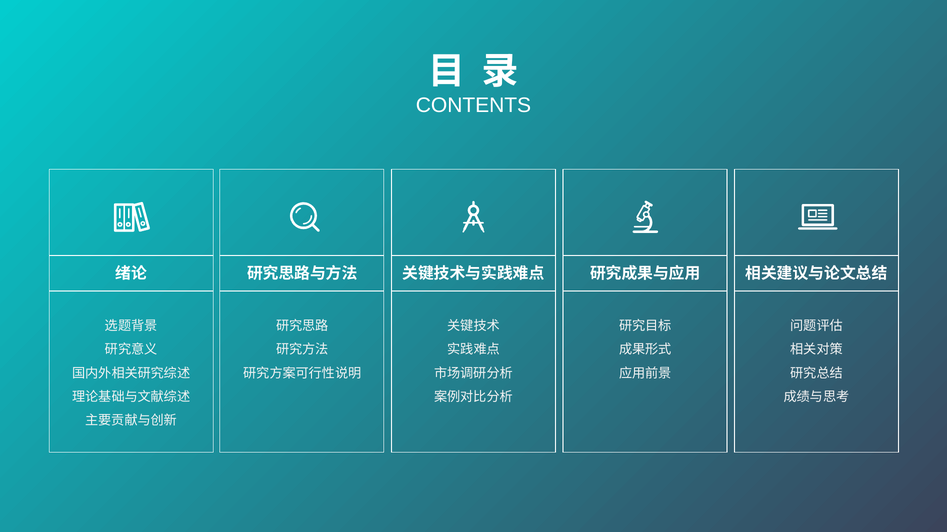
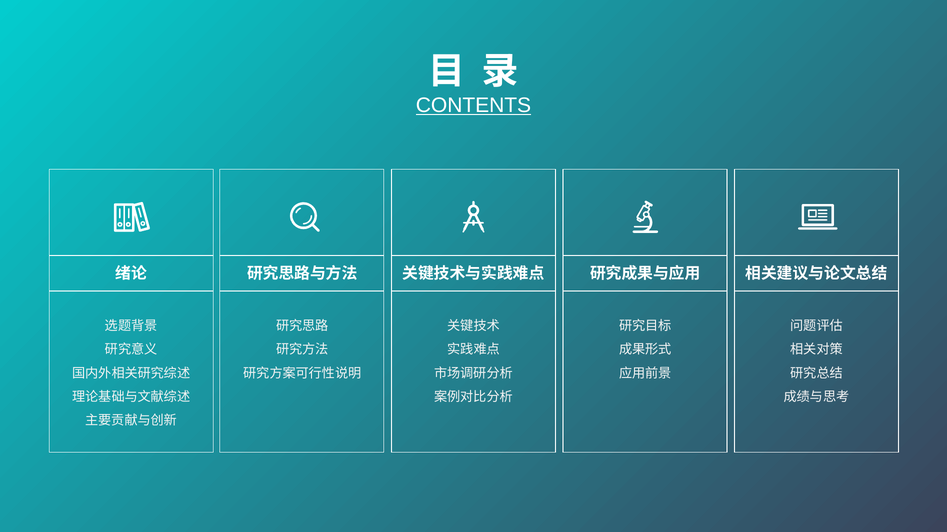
CONTENTS underline: none -> present
